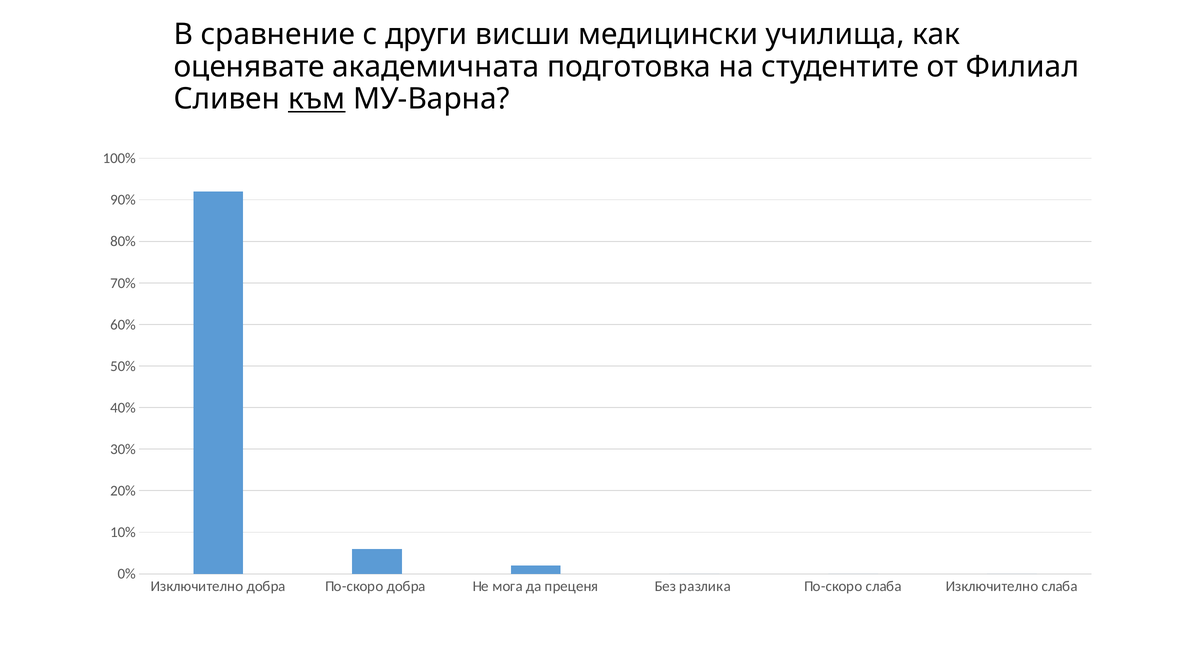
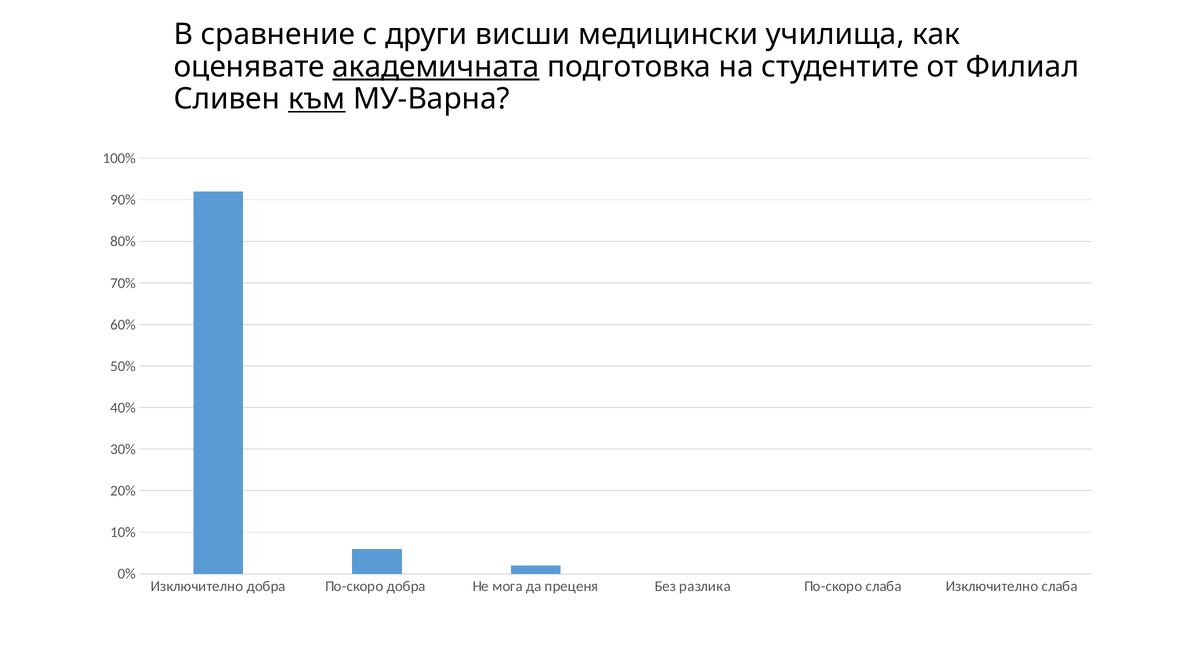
академичната underline: none -> present
